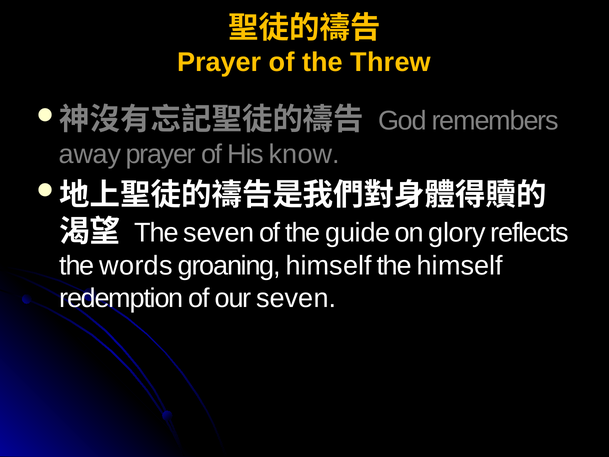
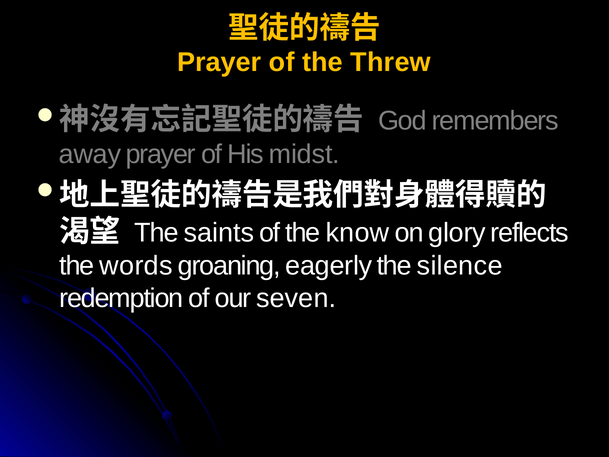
know: know -> midst
The seven: seven -> saints
guide: guide -> know
groaning himself: himself -> eagerly
the himself: himself -> silence
